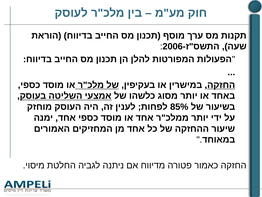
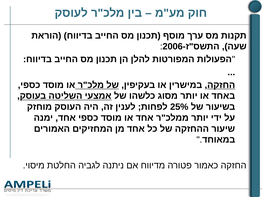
85%: 85% -> 25%
